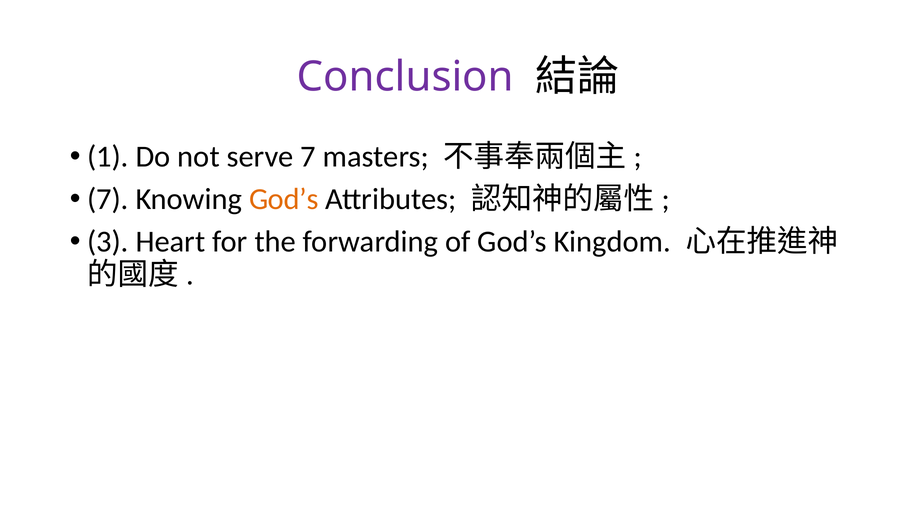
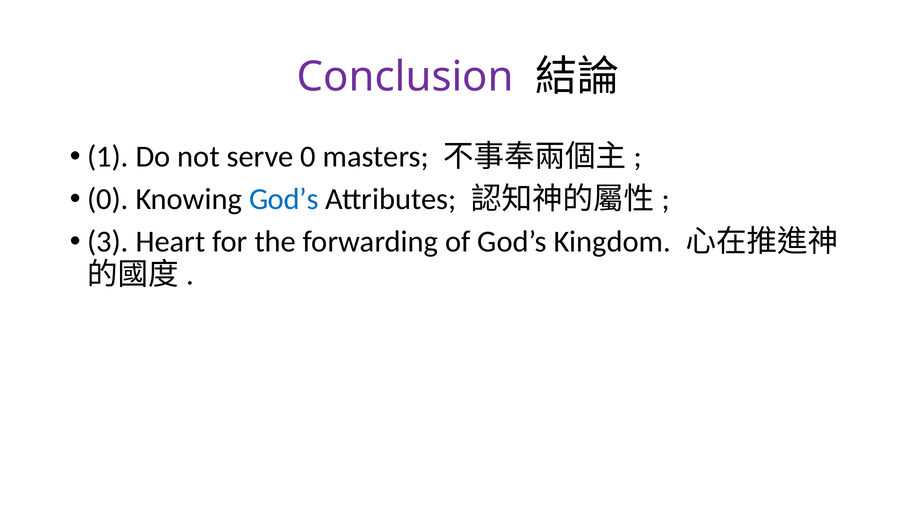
serve 7: 7 -> 0
7 at (108, 199): 7 -> 0
God’s at (284, 199) colour: orange -> blue
